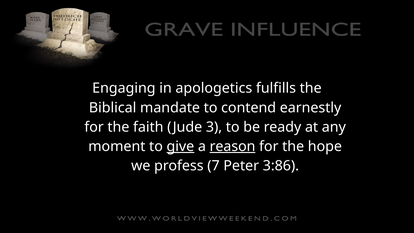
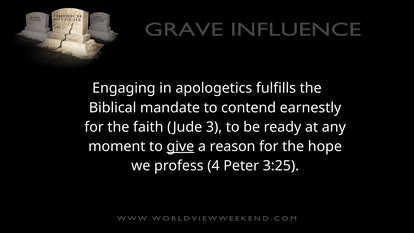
reason underline: present -> none
7: 7 -> 4
3:86: 3:86 -> 3:25
